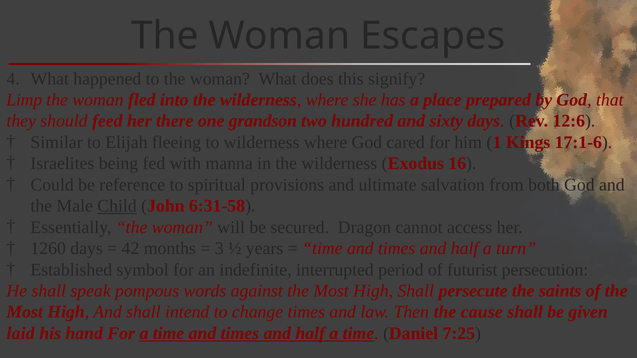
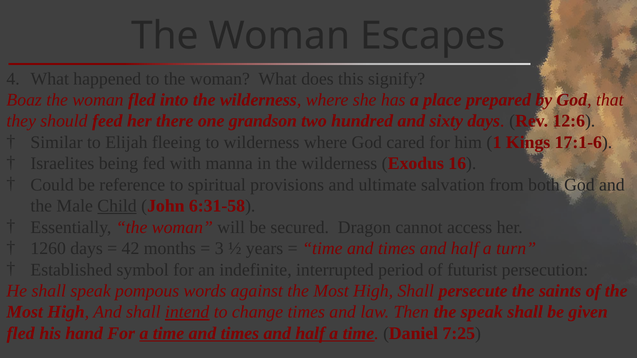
Limp: Limp -> Boaz
intend underline: none -> present
the cause: cause -> speak
laid at (21, 334): laid -> fled
